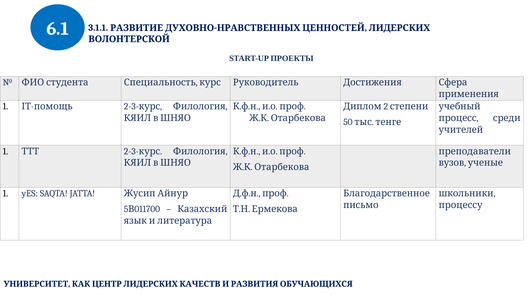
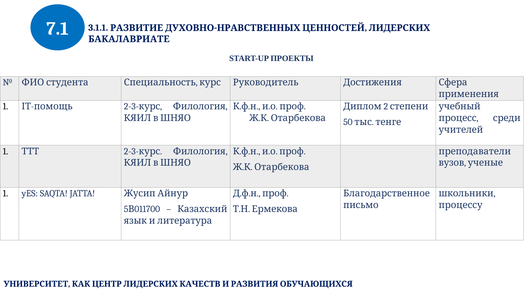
6.1: 6.1 -> 7.1
ВОЛОНТЕРСКОЙ: ВОЛОНТЕРСКОЙ -> БАКАЛАВРИАТЕ
